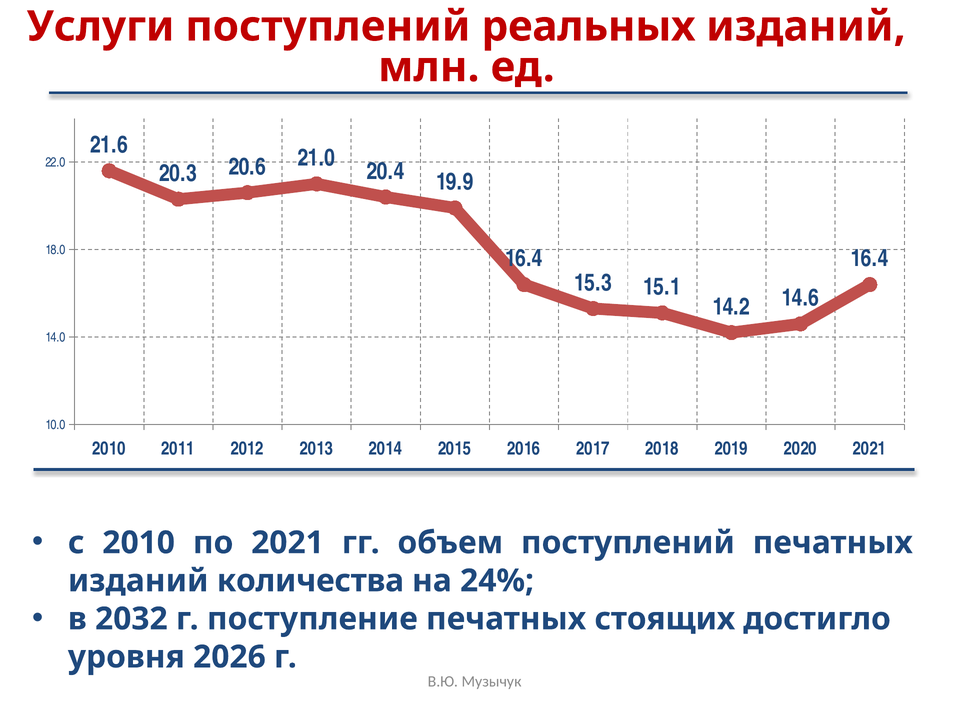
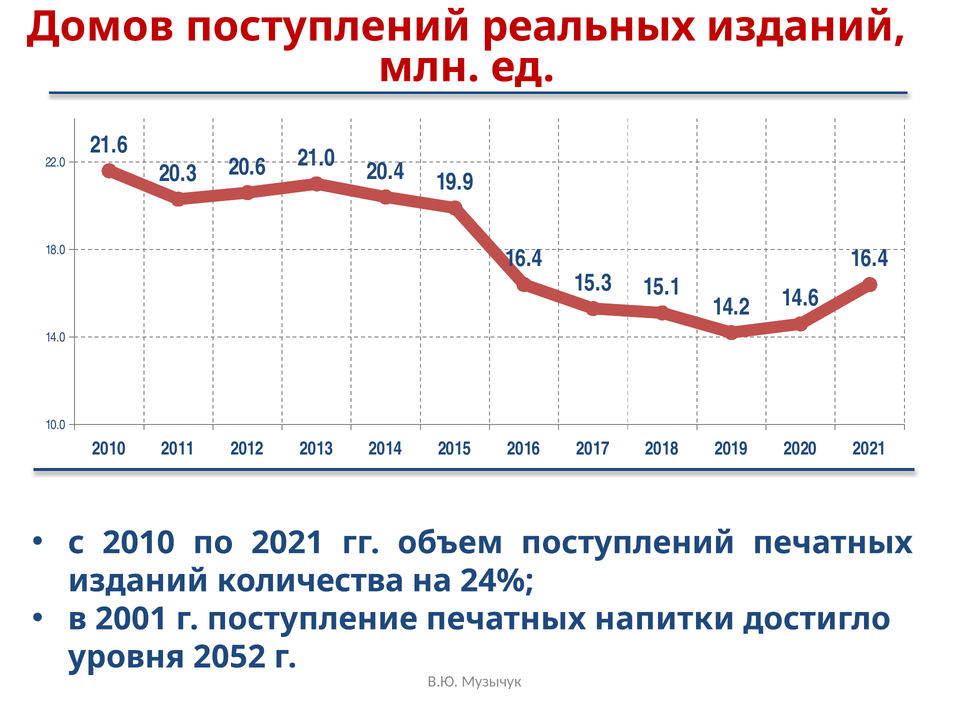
Услуги: Услуги -> Домов
2032: 2032 -> 2001
стоящих: стоящих -> напитки
2026: 2026 -> 2052
